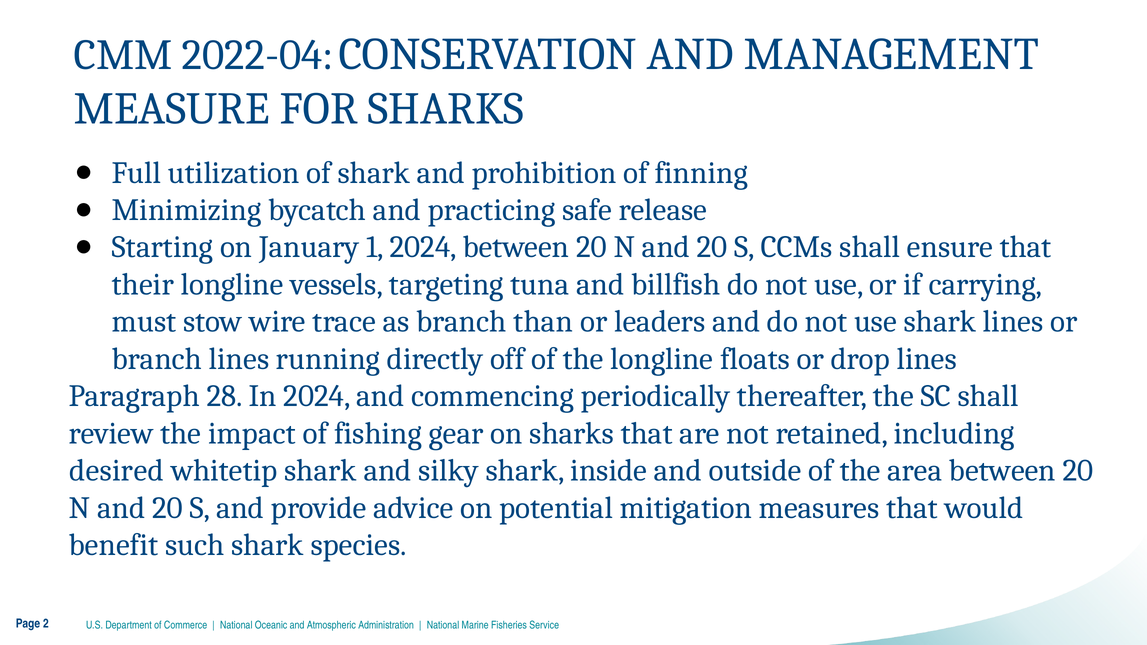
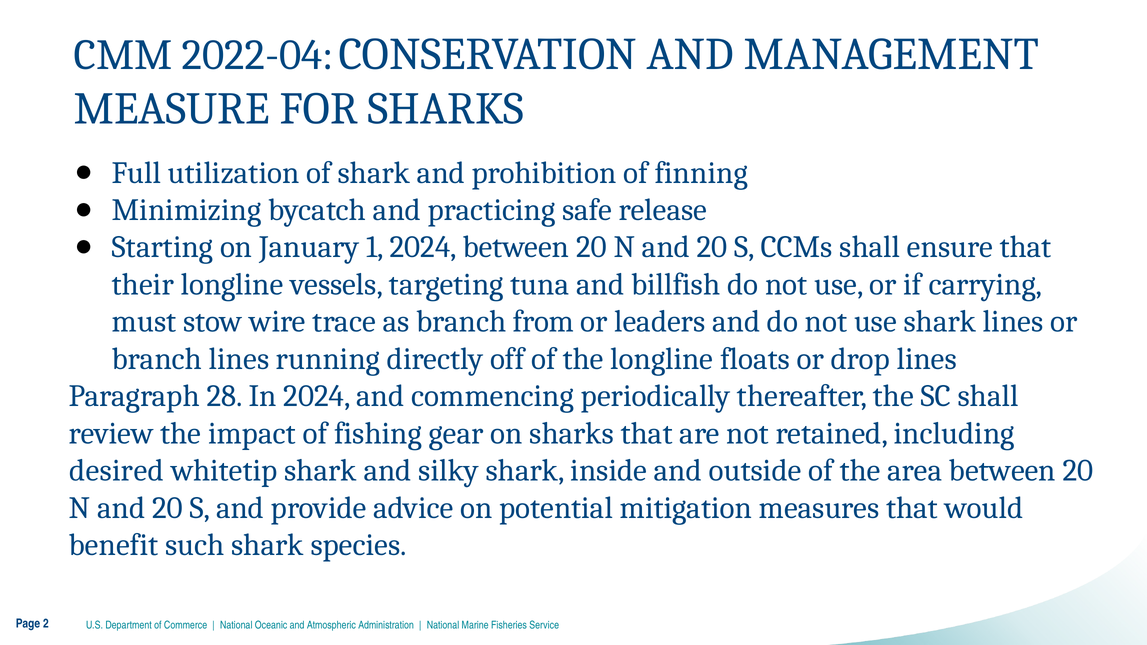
than: than -> from
